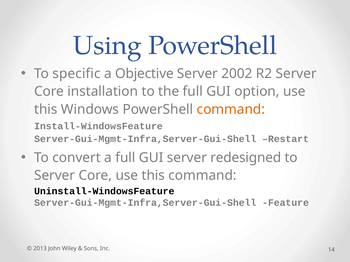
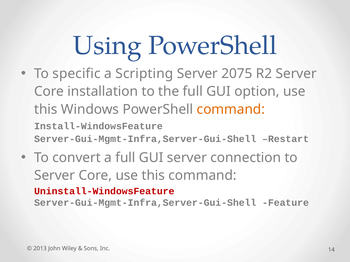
Objective: Objective -> Scripting
2002: 2002 -> 2075
redesigned: redesigned -> connection
Uninstall-WindowsFeature colour: black -> red
